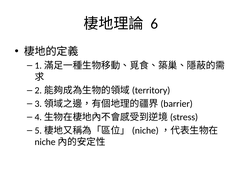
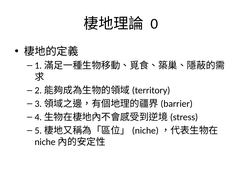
6: 6 -> 0
